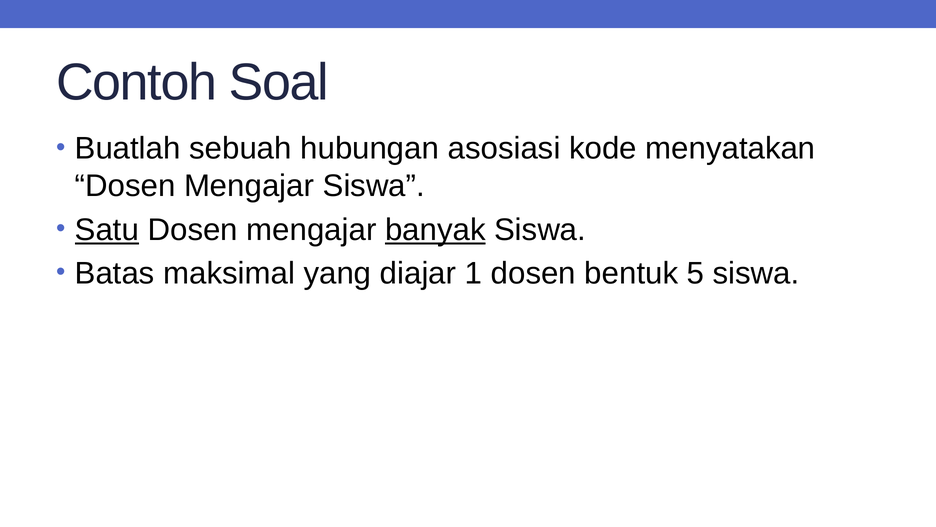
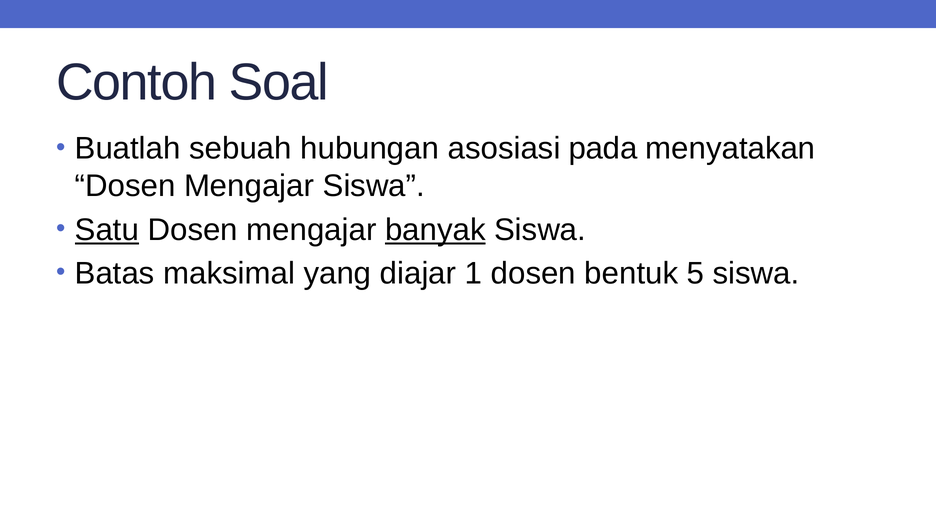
kode: kode -> pada
